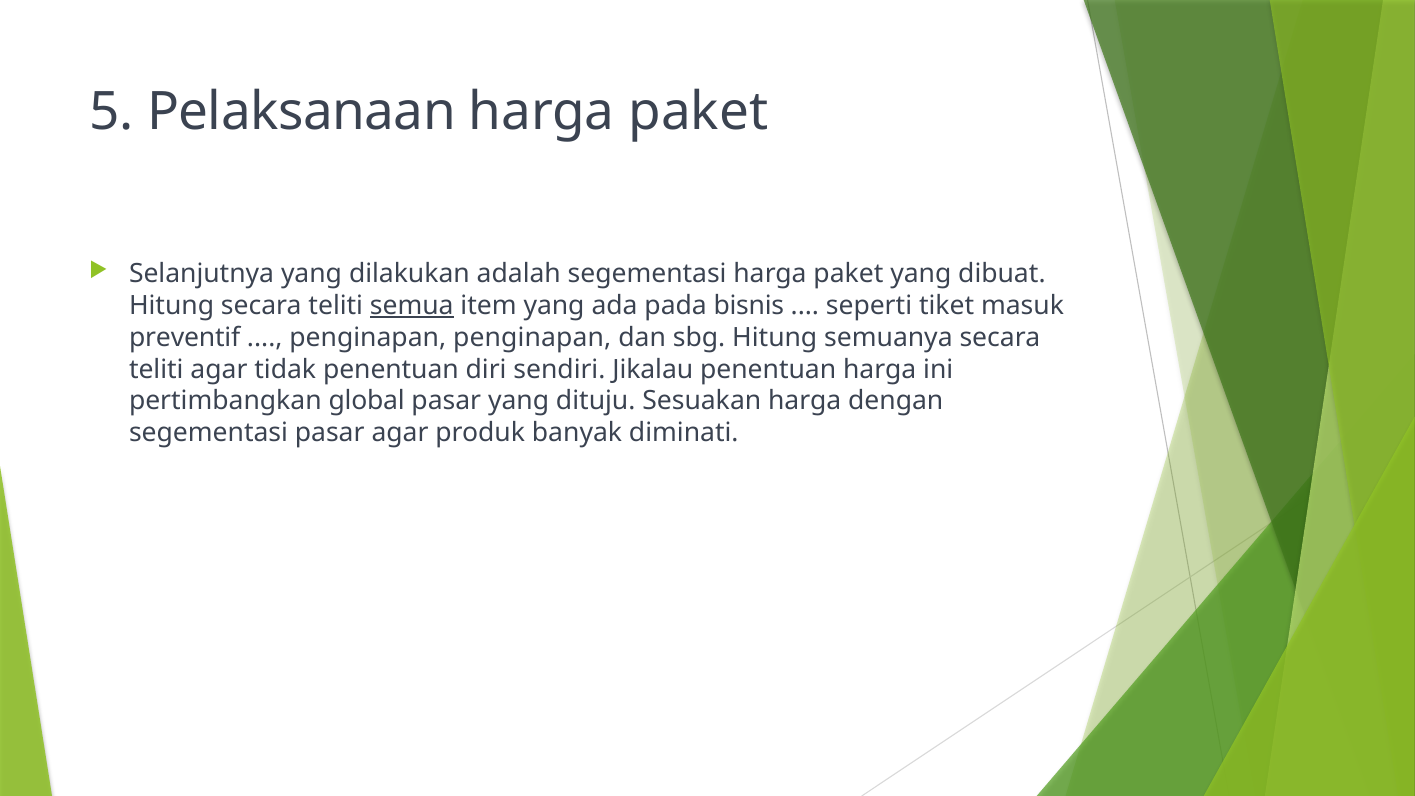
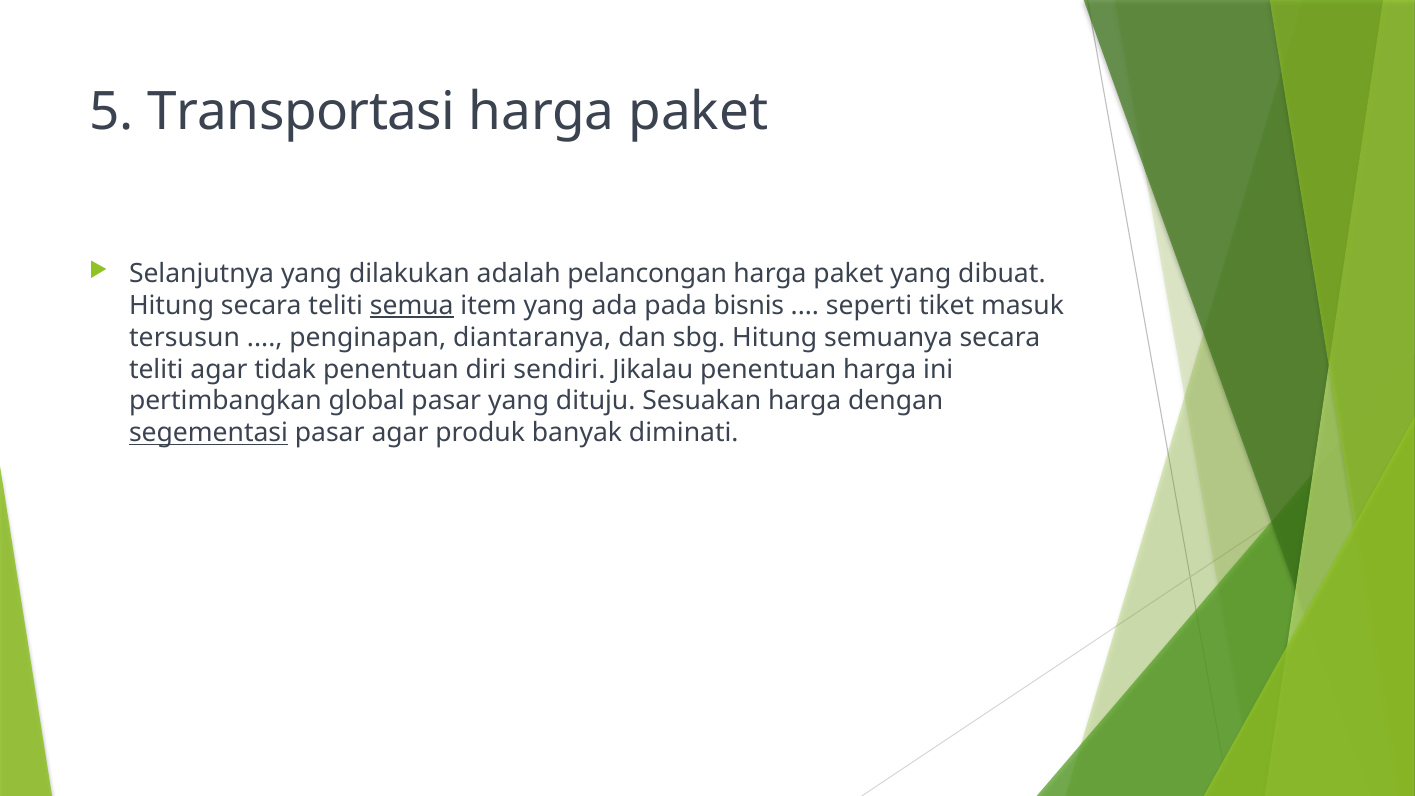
Pelaksanaan: Pelaksanaan -> Transportasi
adalah segementasi: segementasi -> pelancongan
preventif: preventif -> tersusun
penginapan penginapan: penginapan -> diantaranya
segementasi at (209, 433) underline: none -> present
